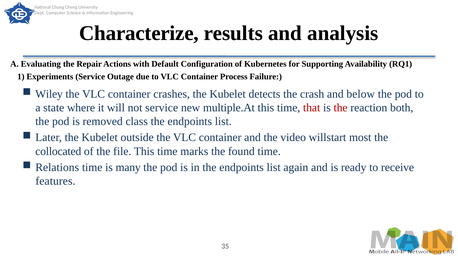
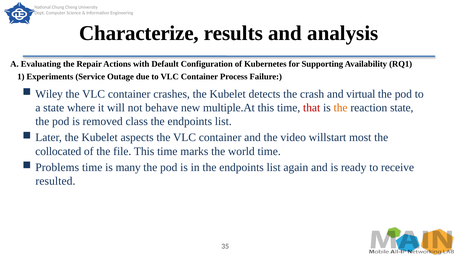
below: below -> virtual
not service: service -> behave
the at (341, 108) colour: red -> orange
reaction both: both -> state
outside: outside -> aspects
found: found -> world
Relations: Relations -> Problems
features: features -> resulted
